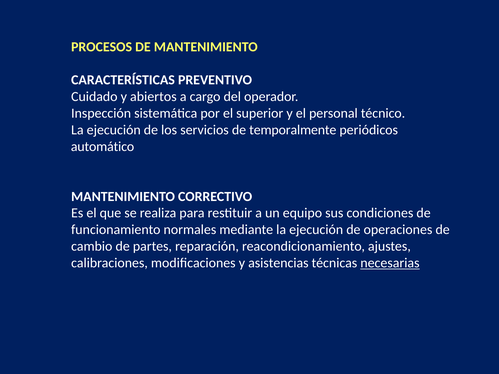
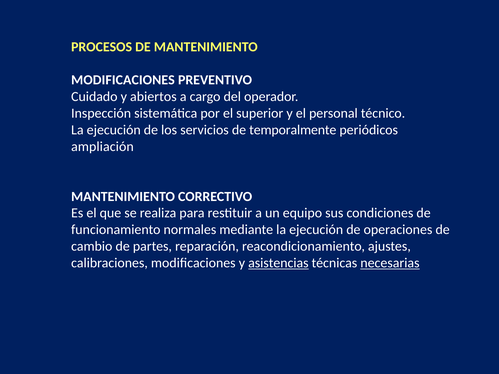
CARACTERÍSTICAS at (123, 80): CARACTERÍSTICAS -> MODIFICACIONES
automático: automático -> ampliación
asistencias underline: none -> present
